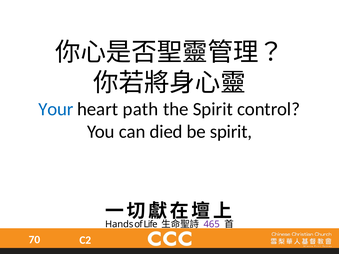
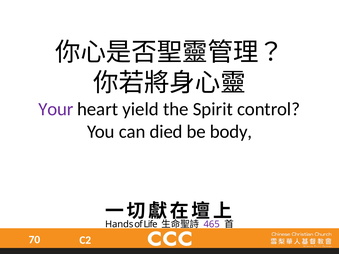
Your colour: blue -> purple
path: path -> yield
be spirit: spirit -> body
